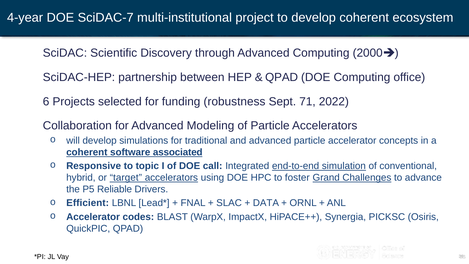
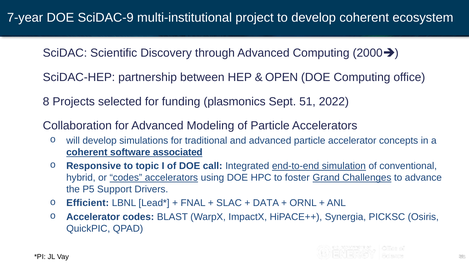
4-year: 4-year -> 7-year
SciDAC-7: SciDAC-7 -> SciDAC-9
QPAD at (282, 77): QPAD -> OPEN
6: 6 -> 8
robustness: robustness -> plasmonics
71: 71 -> 51
or target: target -> codes
Reliable: Reliable -> Support
